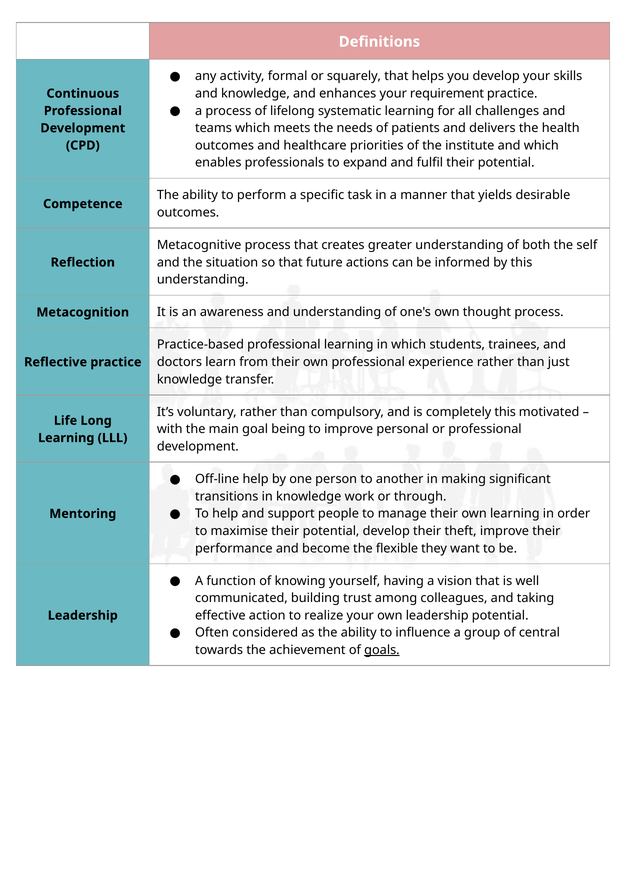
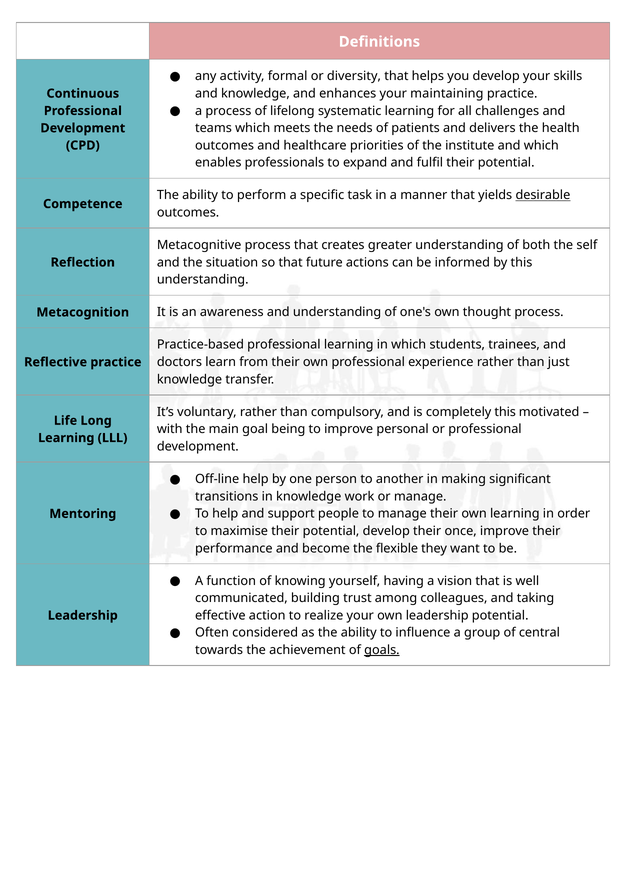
squarely: squarely -> diversity
requirement: requirement -> maintaining
desirable underline: none -> present
or through: through -> manage
theft: theft -> once
